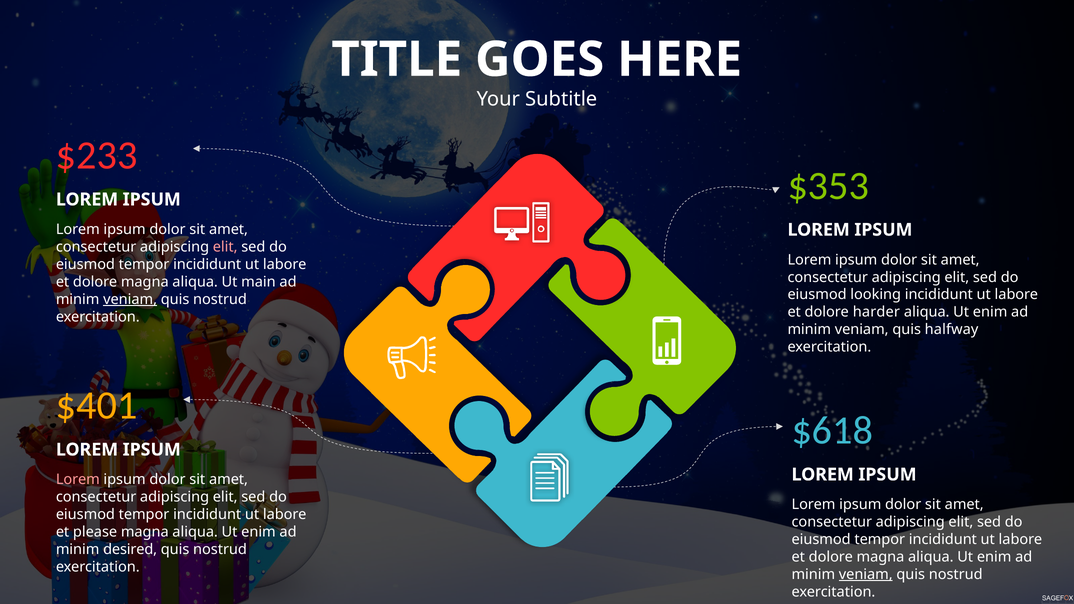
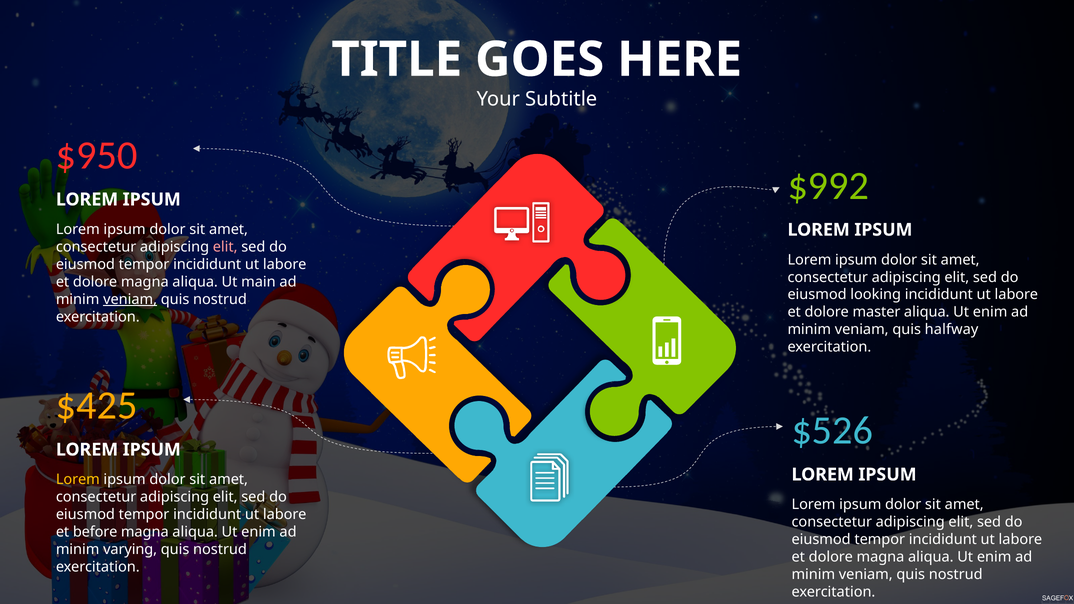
$233: $233 -> $950
$353: $353 -> $992
harder: harder -> master
$401: $401 -> $425
$618: $618 -> $526
Lorem at (78, 480) colour: pink -> yellow
please: please -> before
desired: desired -> varying
veniam at (866, 574) underline: present -> none
